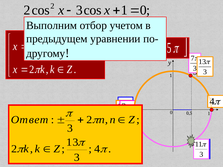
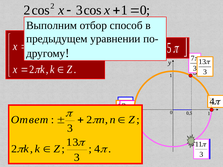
учетом: учетом -> способ
